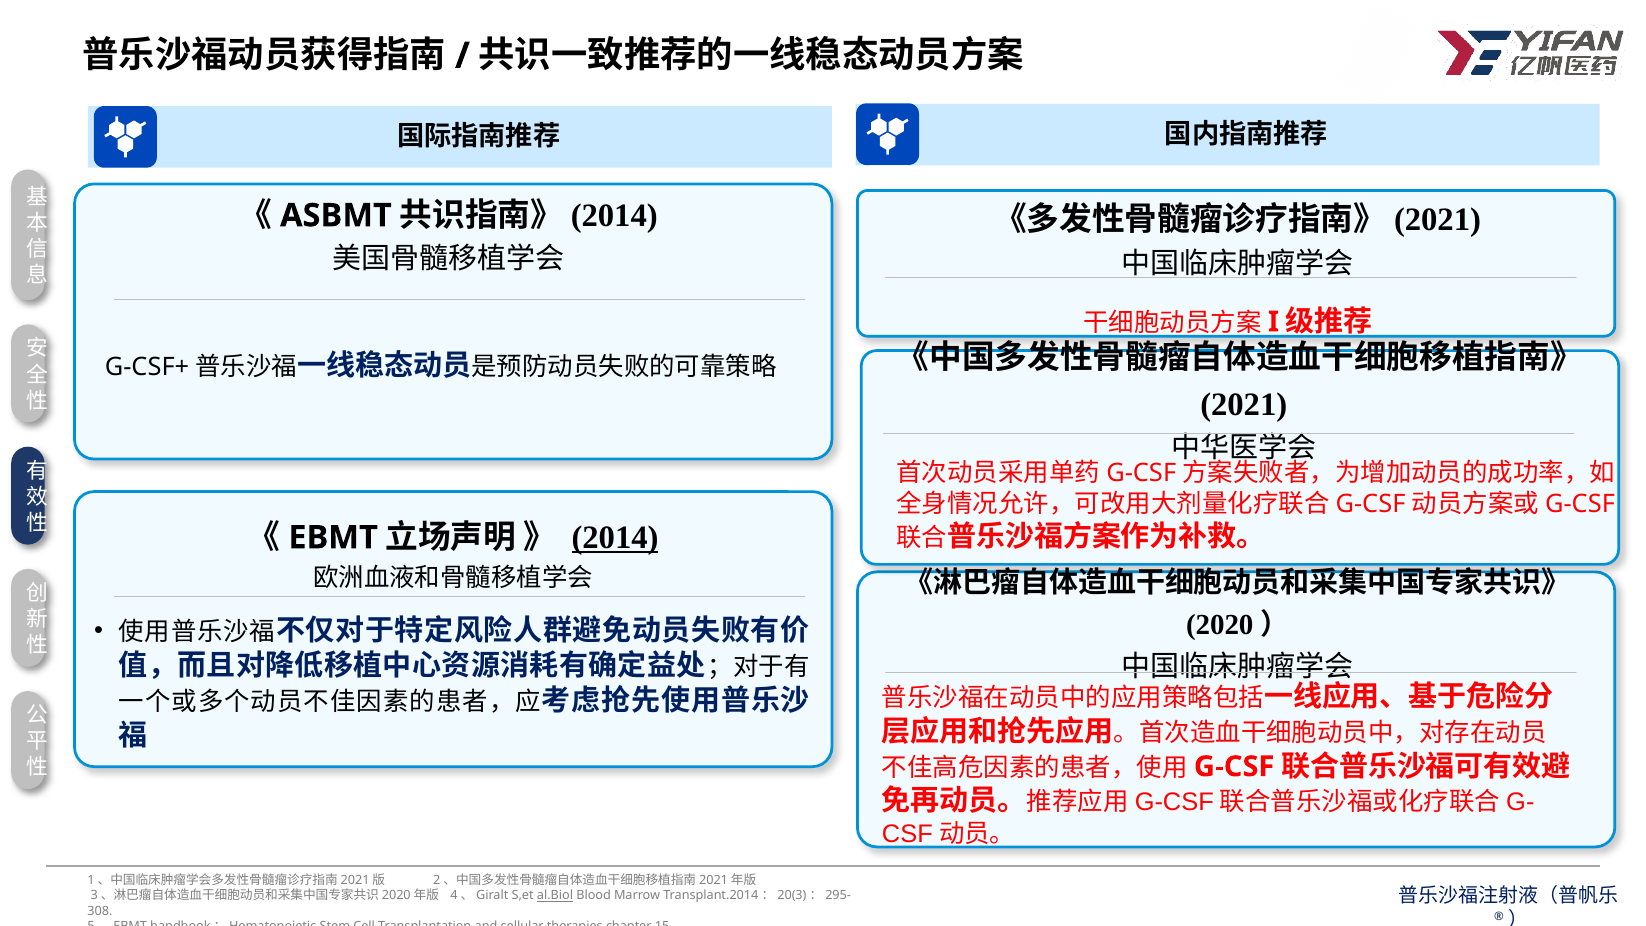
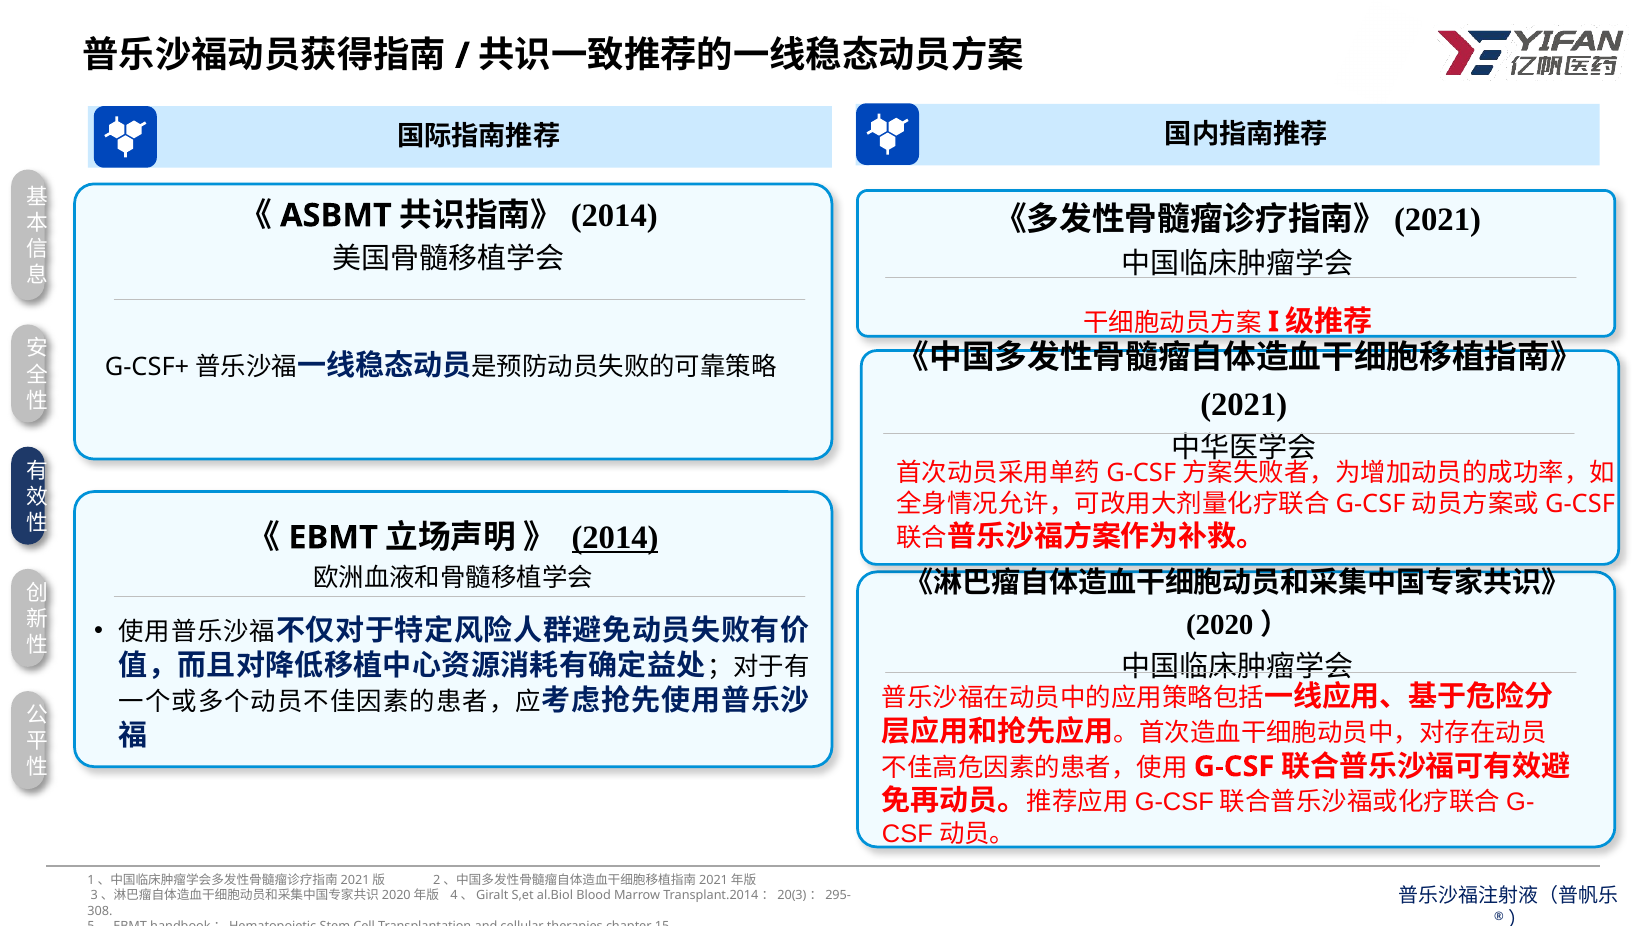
al.Biol underline: present -> none
